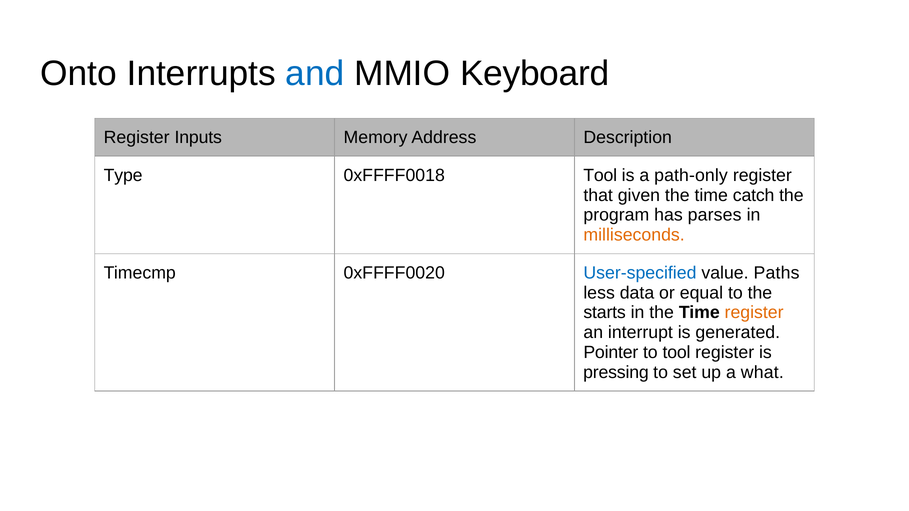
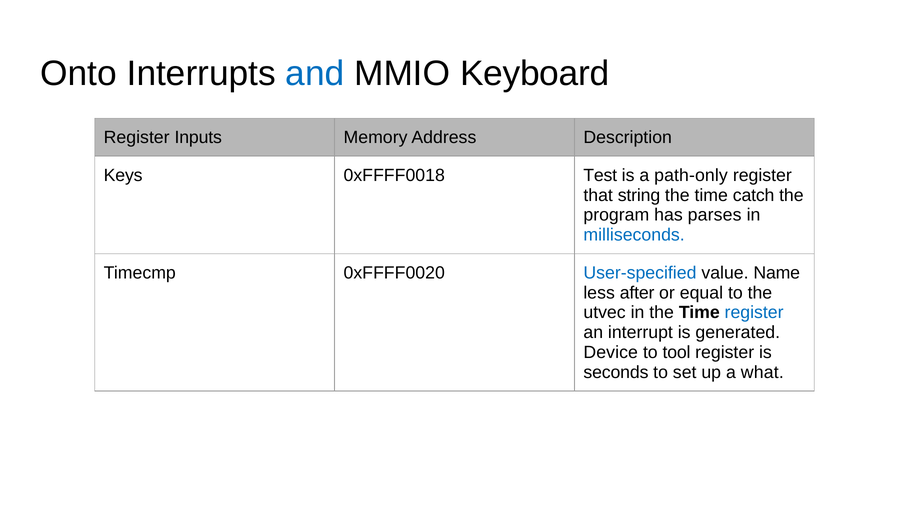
Type: Type -> Keys
0xFFFF0018 Tool: Tool -> Test
given: given -> string
milliseconds colour: orange -> blue
Paths: Paths -> Name
data: data -> after
starts: starts -> utvec
register at (754, 313) colour: orange -> blue
Pointer: Pointer -> Device
pressing: pressing -> seconds
